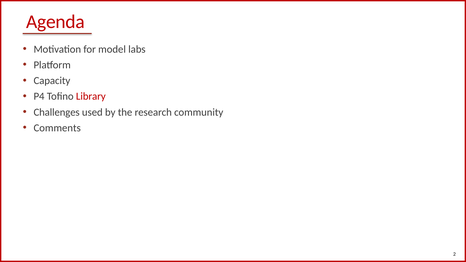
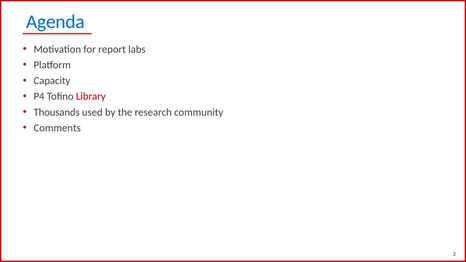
Agenda colour: red -> blue
model: model -> report
Challenges: Challenges -> Thousands
